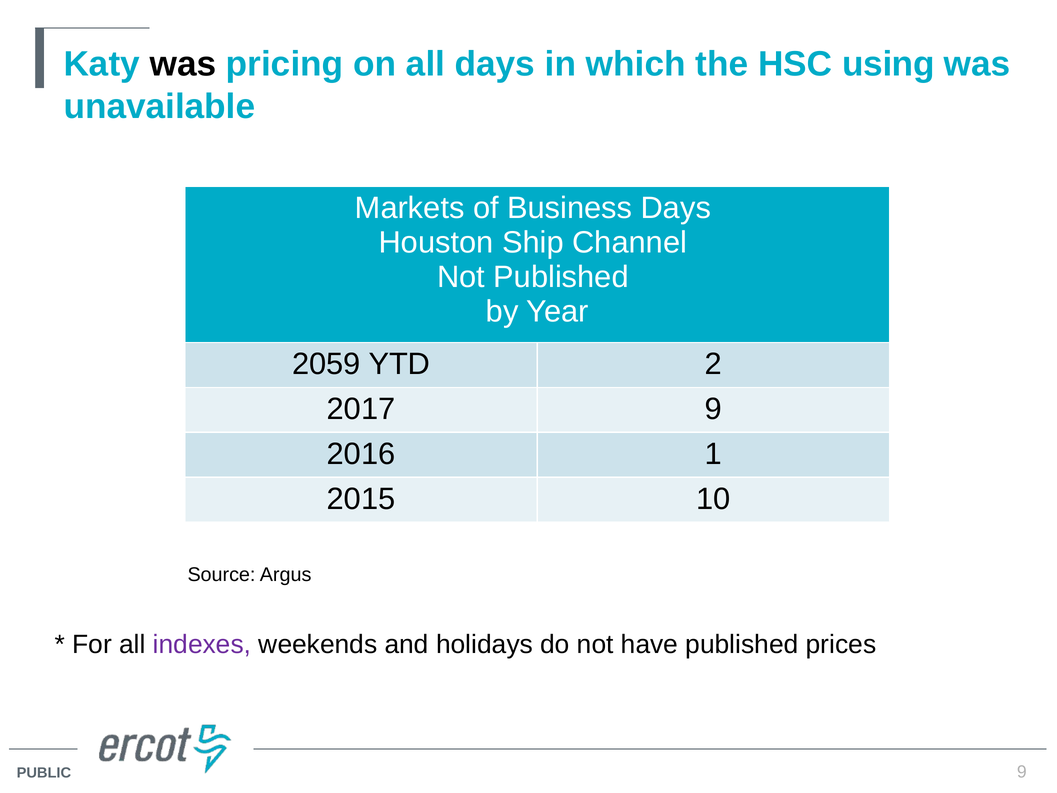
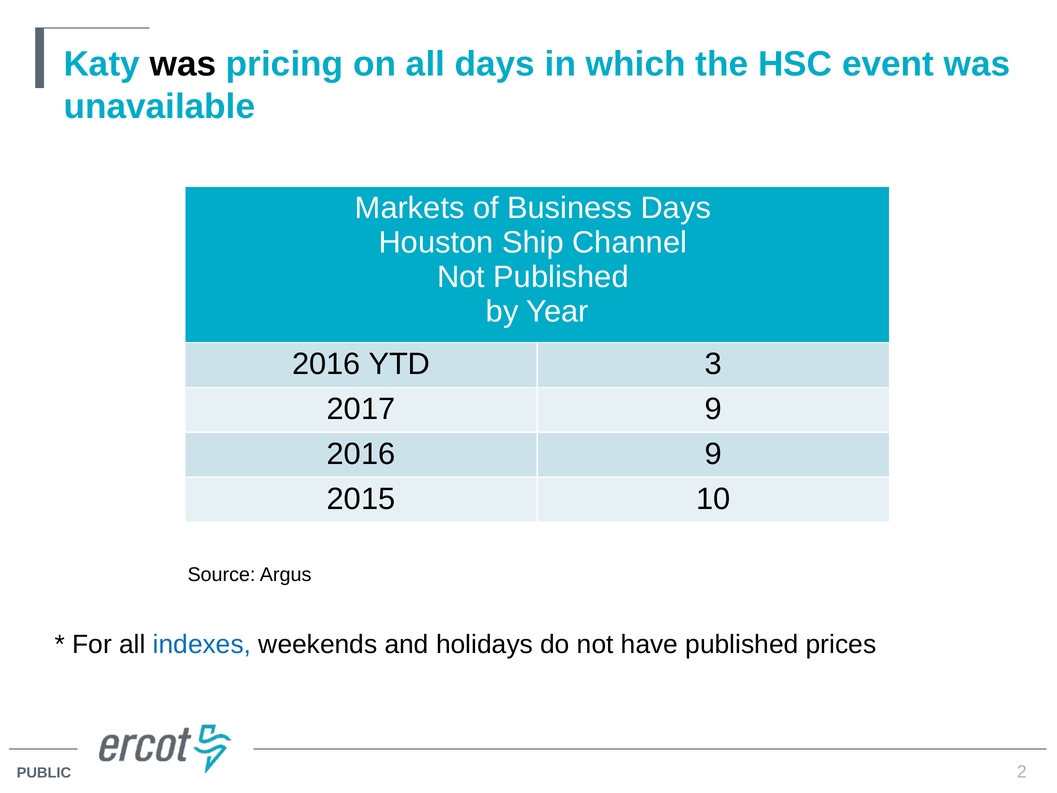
using: using -> event
2059 at (326, 364): 2059 -> 2016
2: 2 -> 3
2016 1: 1 -> 9
indexes colour: purple -> blue
9 at (1022, 772): 9 -> 2
